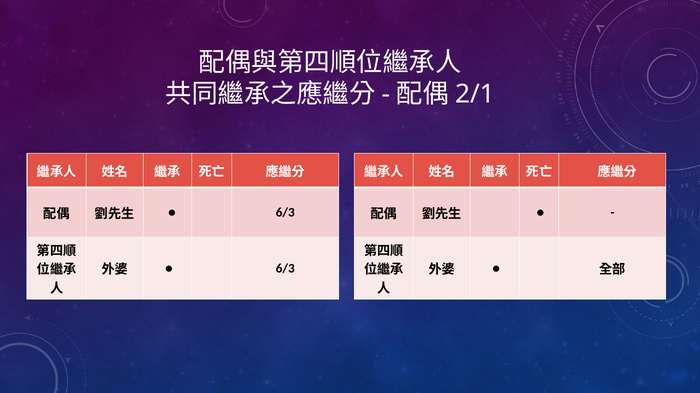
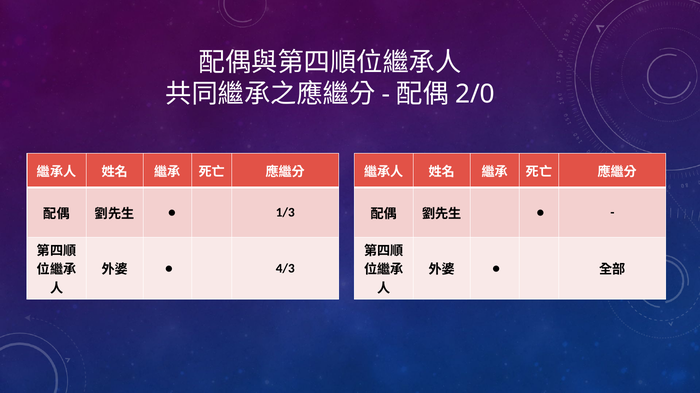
2/1: 2/1 -> 2/0
6/3 at (285, 213): 6/3 -> 1/3
6/3 at (285, 269): 6/3 -> 4/3
